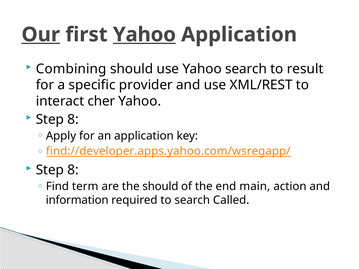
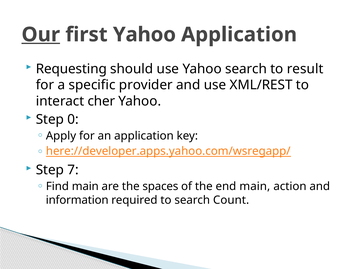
Yahoo at (144, 35) underline: present -> none
Combining: Combining -> Requesting
8 at (73, 119): 8 -> 0
find://developer.apps.yahoo.com/wsregapp/: find://developer.apps.yahoo.com/wsregapp/ -> here://developer.apps.yahoo.com/wsregapp/
8 at (73, 170): 8 -> 7
Find term: term -> main
the should: should -> spaces
Called: Called -> Count
